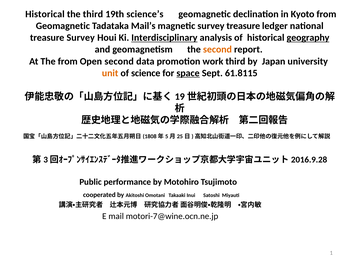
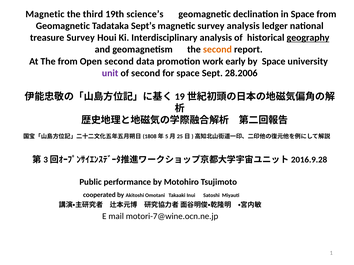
Historical at (45, 14): Historical -> Magnetic
in Kyoto: Kyoto -> Space
Mail’s: Mail’s -> Sept’s
survey treasure: treasure -> analysis
Interdisciplinary underline: present -> none
work third: third -> early
by Japan: Japan -> Space
unit colour: orange -> purple
of science: science -> second
space at (188, 73) underline: present -> none
61.8115: 61.8115 -> 28.2006
